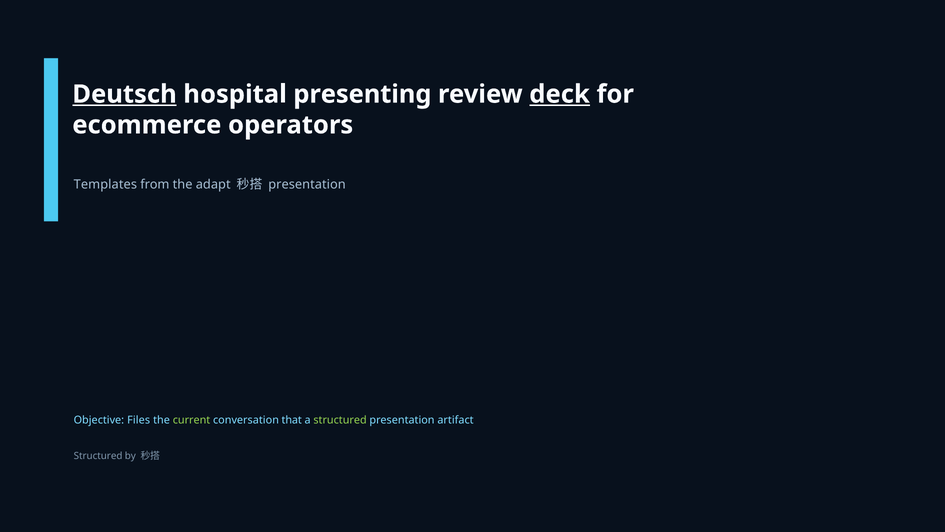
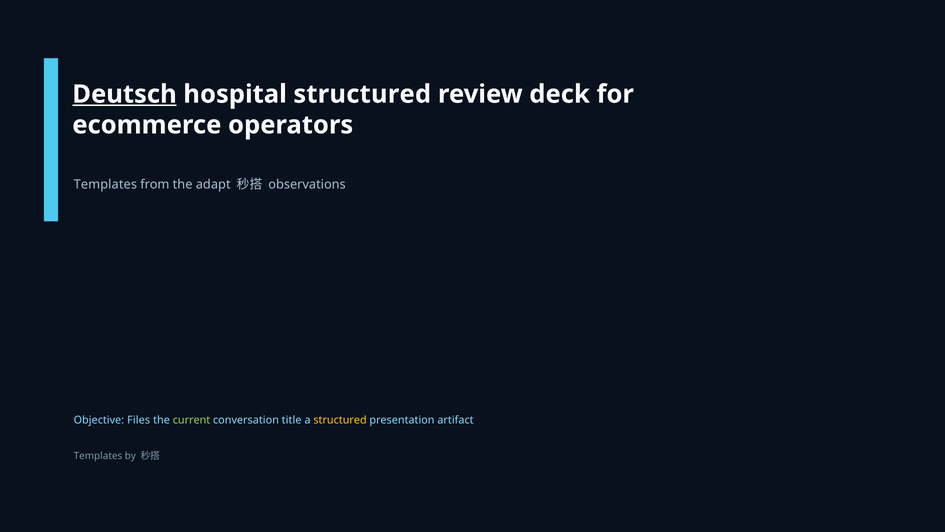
hospital presenting: presenting -> structured
deck underline: present -> none
presentation at (307, 184): presentation -> observations
that: that -> title
structured at (340, 420) colour: light green -> yellow
Structured at (98, 456): Structured -> Templates
